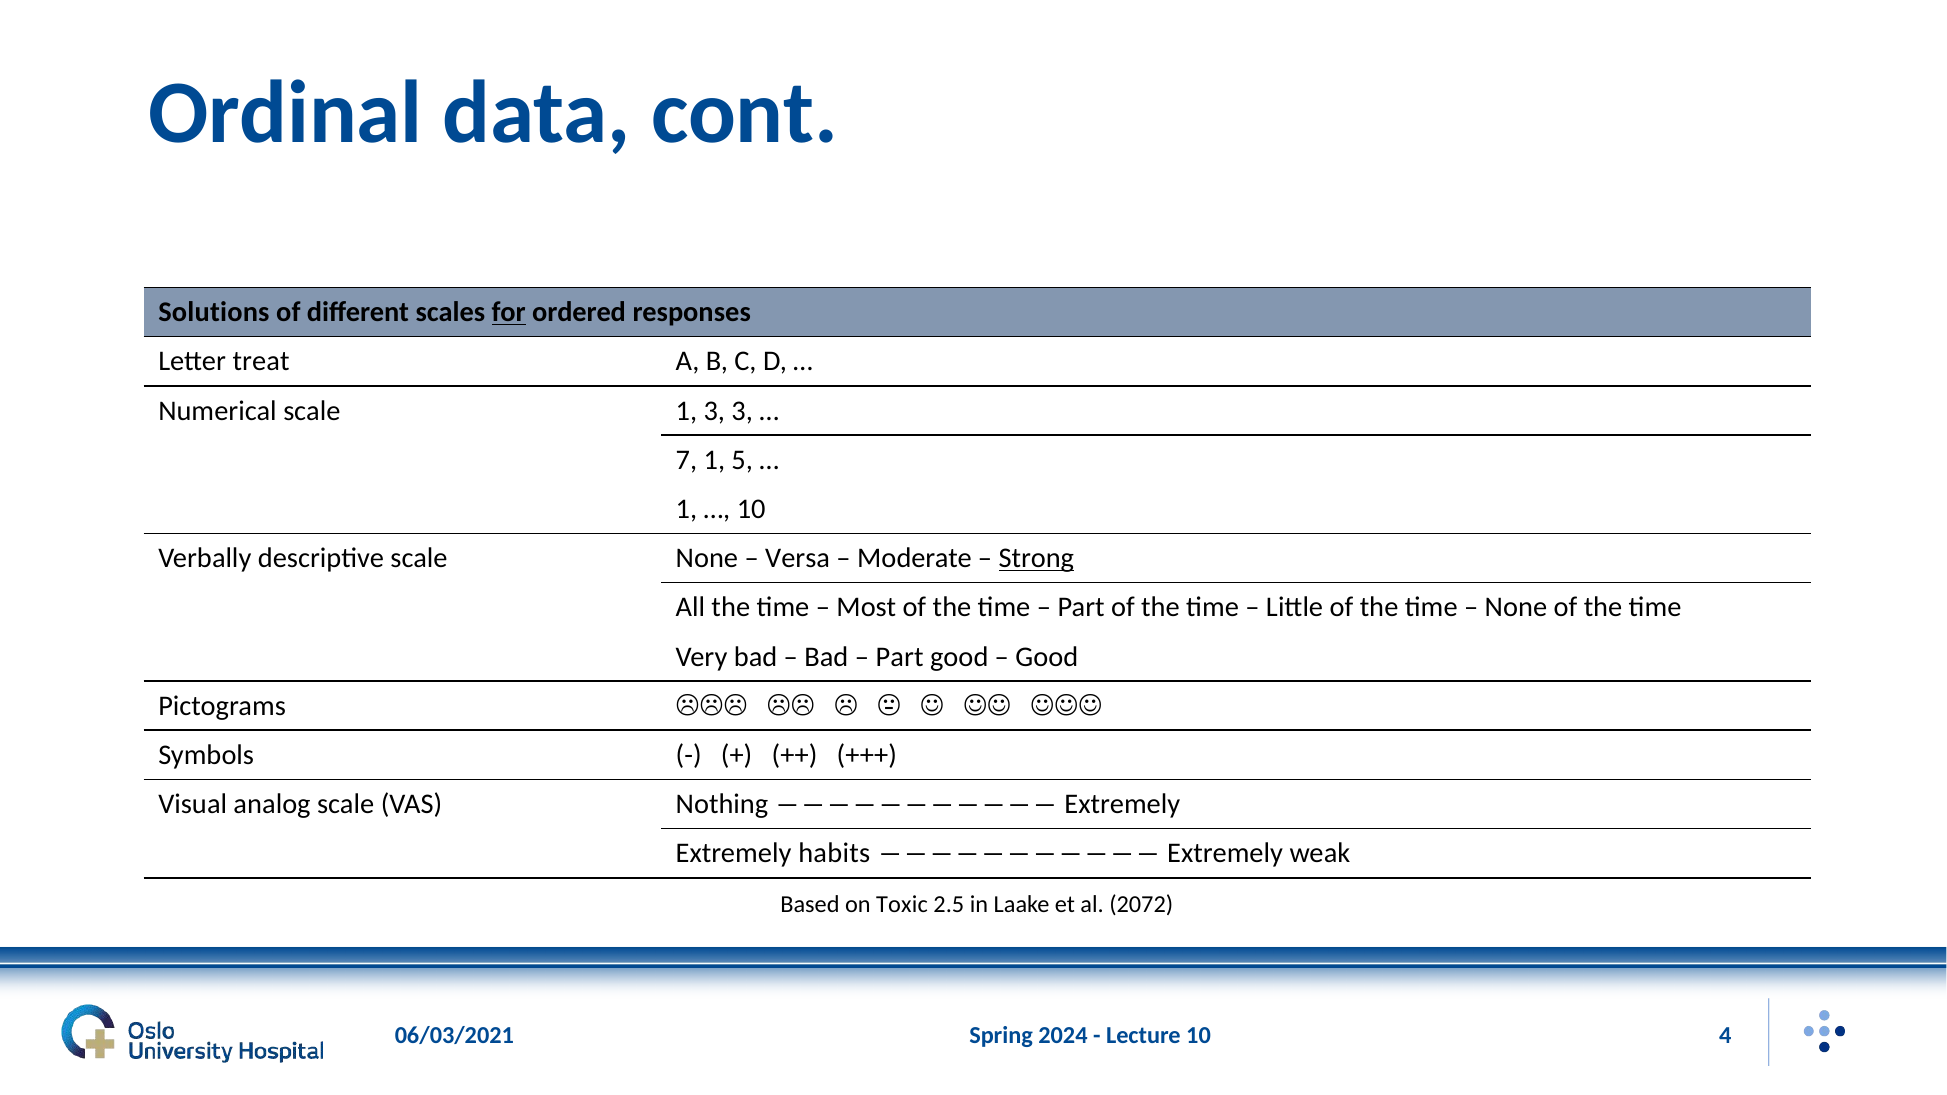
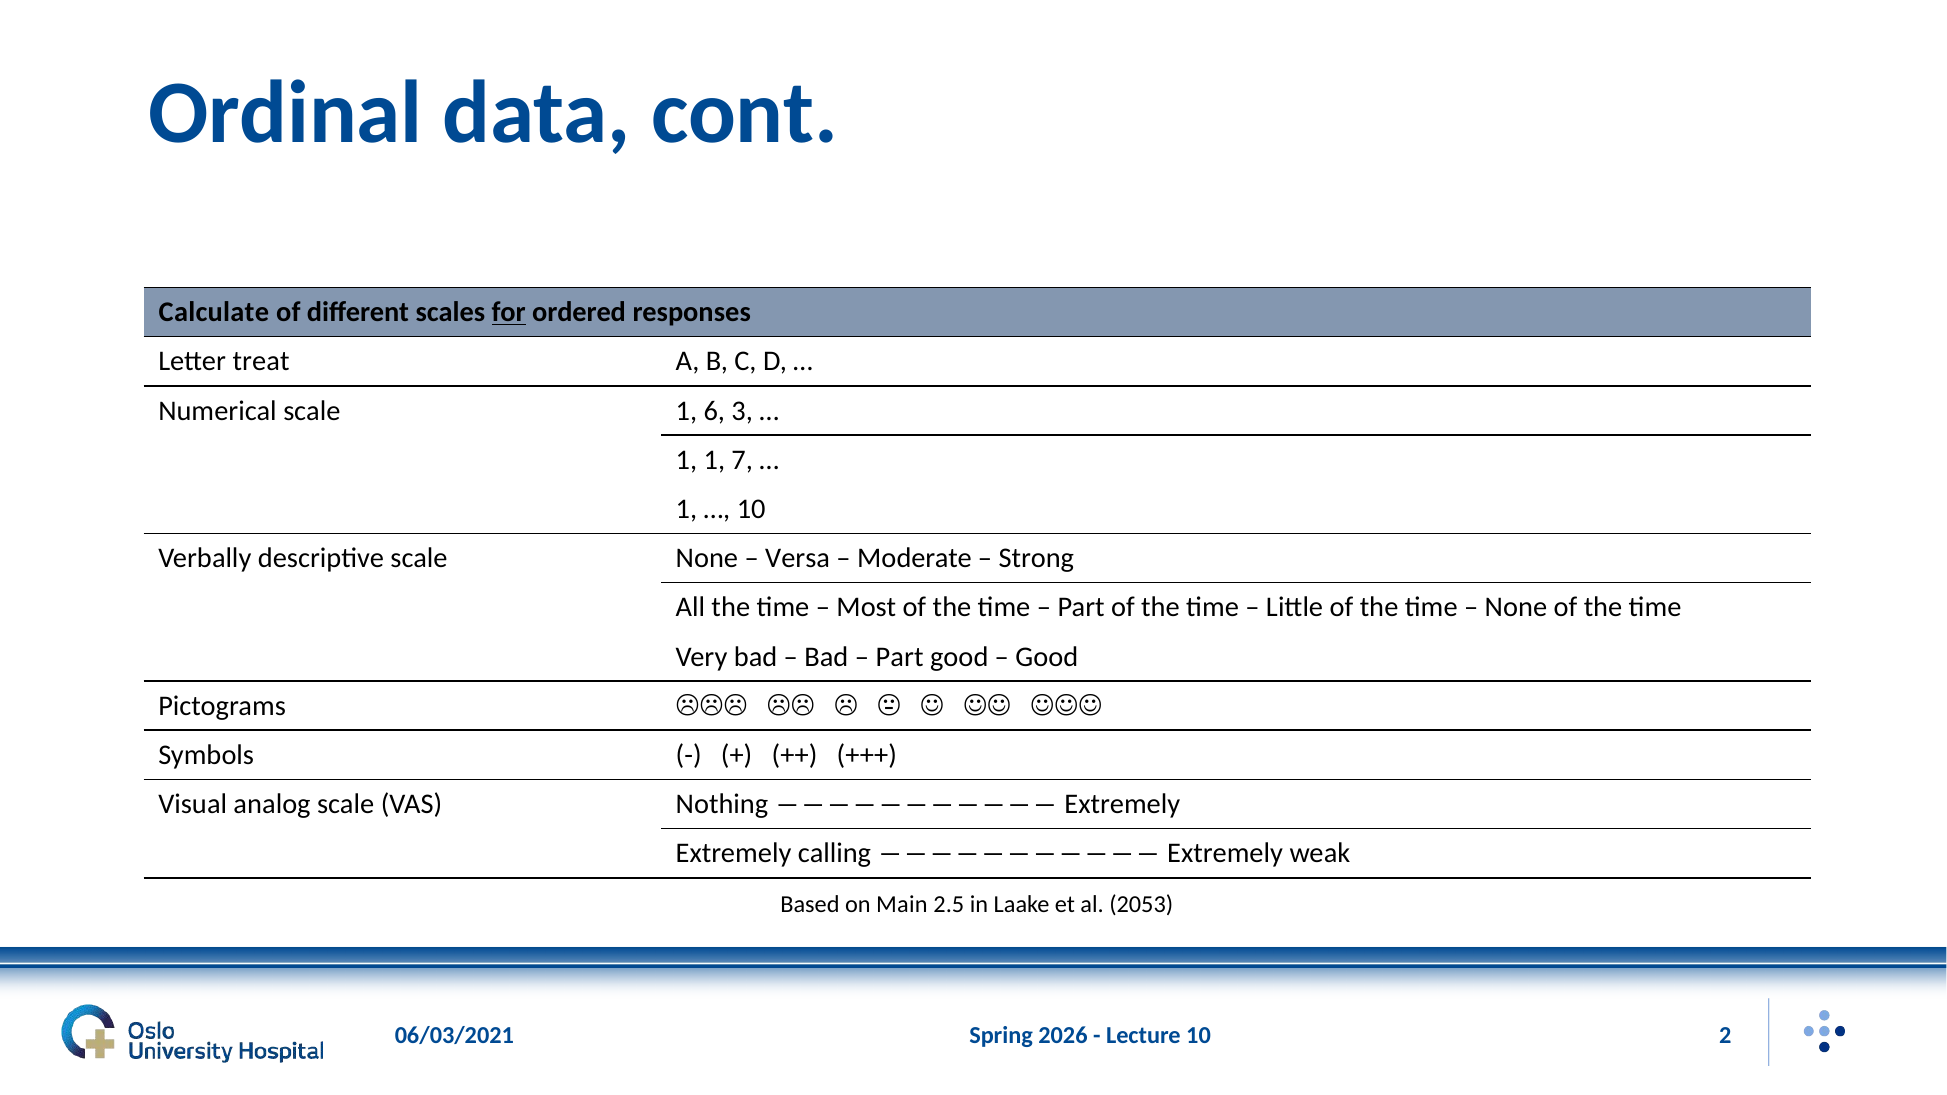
Solutions: Solutions -> Calculate
1 3: 3 -> 6
7 at (686, 460): 7 -> 1
5: 5 -> 7
Strong underline: present -> none
habits: habits -> calling
Toxic: Toxic -> Main
2072: 2072 -> 2053
2024: 2024 -> 2026
4: 4 -> 2
